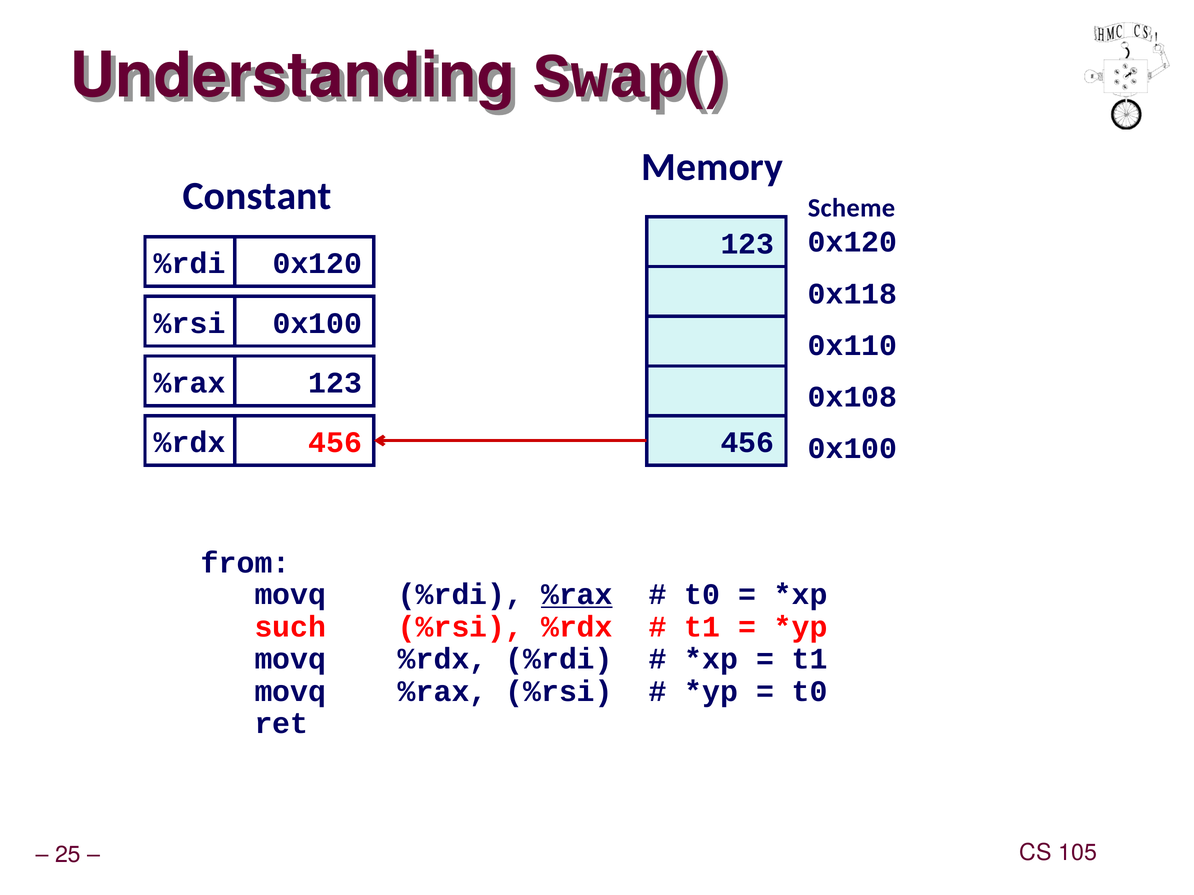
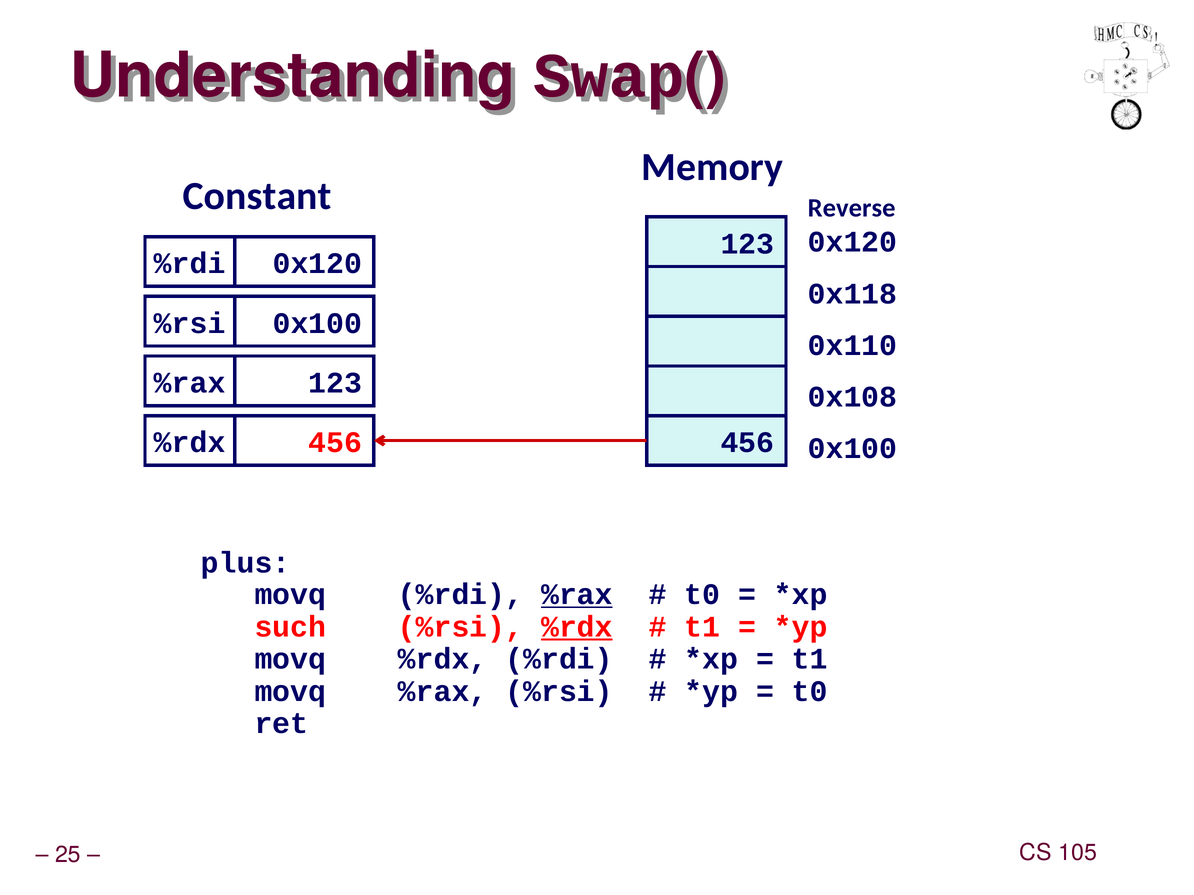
Scheme: Scheme -> Reverse
from: from -> plus
%rdx at (577, 627) underline: none -> present
